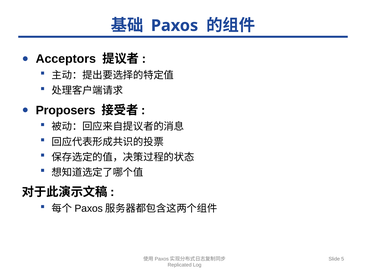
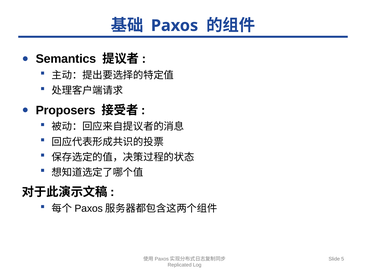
Acceptors: Acceptors -> Semantics
